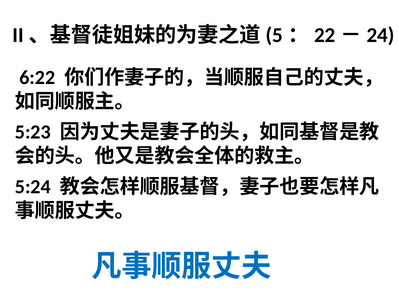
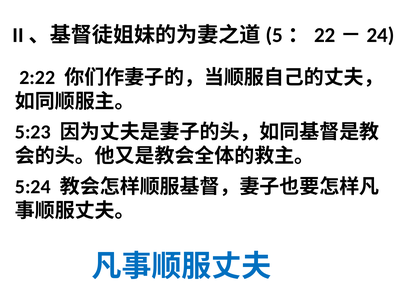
6:22: 6:22 -> 2:22
